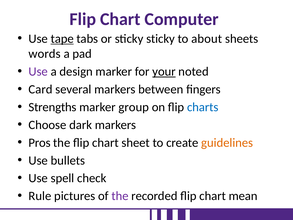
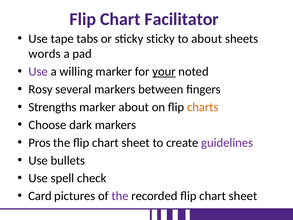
Computer: Computer -> Facilitator
tape underline: present -> none
design: design -> willing
Card: Card -> Rosy
marker group: group -> about
charts colour: blue -> orange
guidelines colour: orange -> purple
Rule: Rule -> Card
recorded flip chart mean: mean -> sheet
